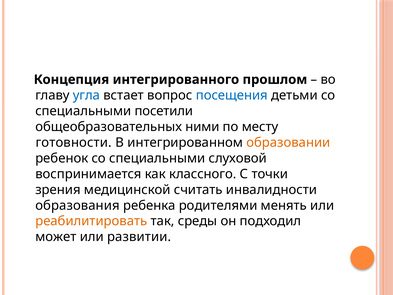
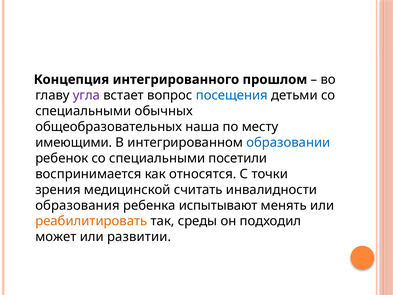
угла colour: blue -> purple
посетили: посетили -> обычных
ними: ними -> наша
готовности: готовности -> имеющими
образовании colour: orange -> blue
слуховой: слуховой -> посетили
классного: классного -> относятся
родителями: родителями -> испытывают
